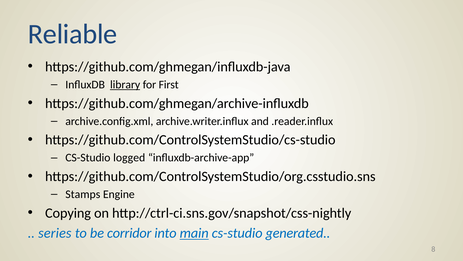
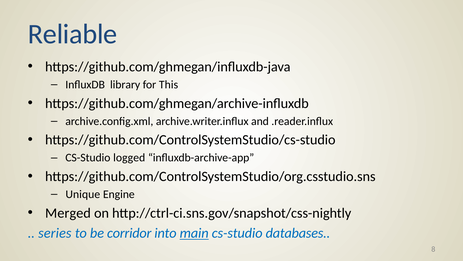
library underline: present -> none
First: First -> This
Stamps: Stamps -> Unique
Copying: Copying -> Merged
generated: generated -> databases
